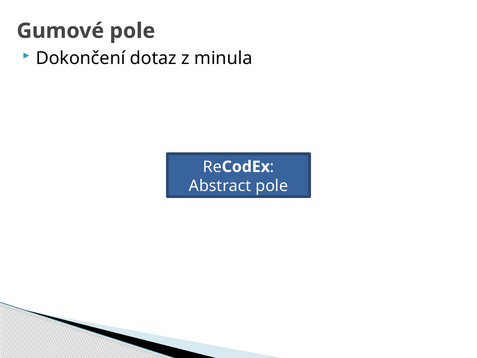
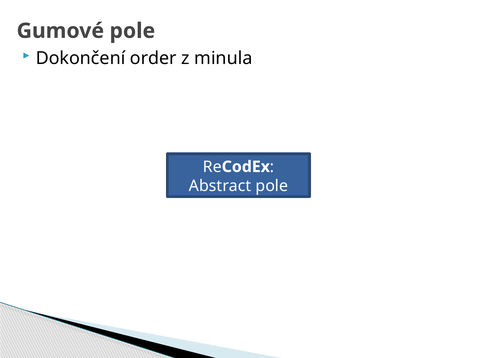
dotaz: dotaz -> order
